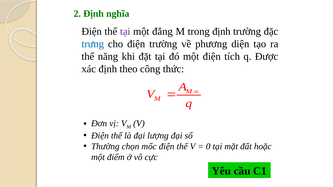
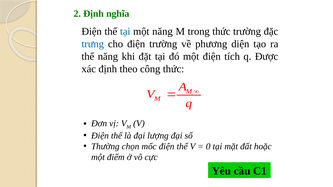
tại at (125, 31) colour: purple -> blue
một đẳng: đẳng -> năng
trong định: định -> thức
